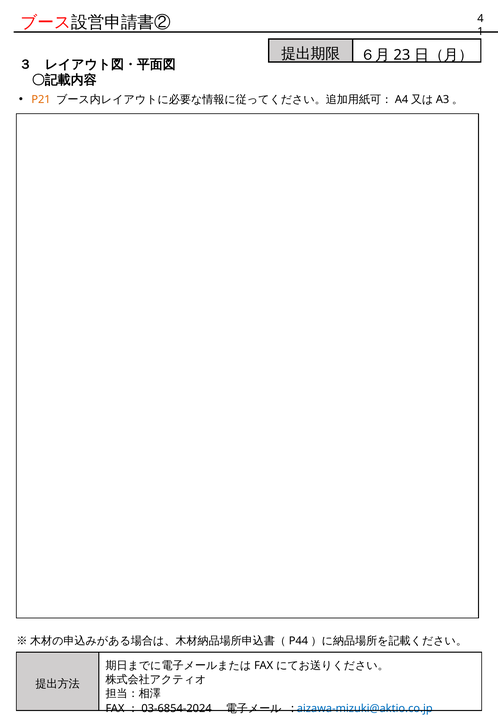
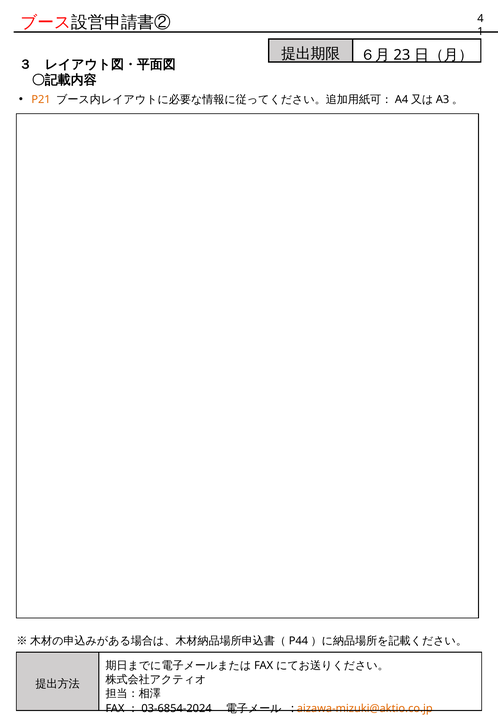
aizawa-mizuki@aktio.co.jp colour: blue -> orange
